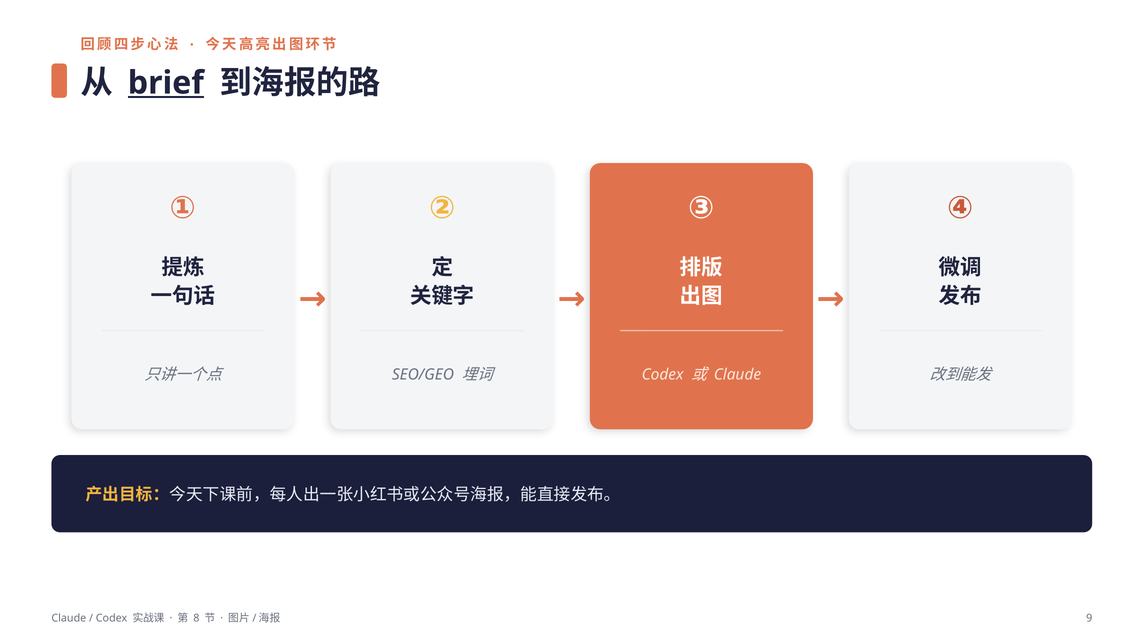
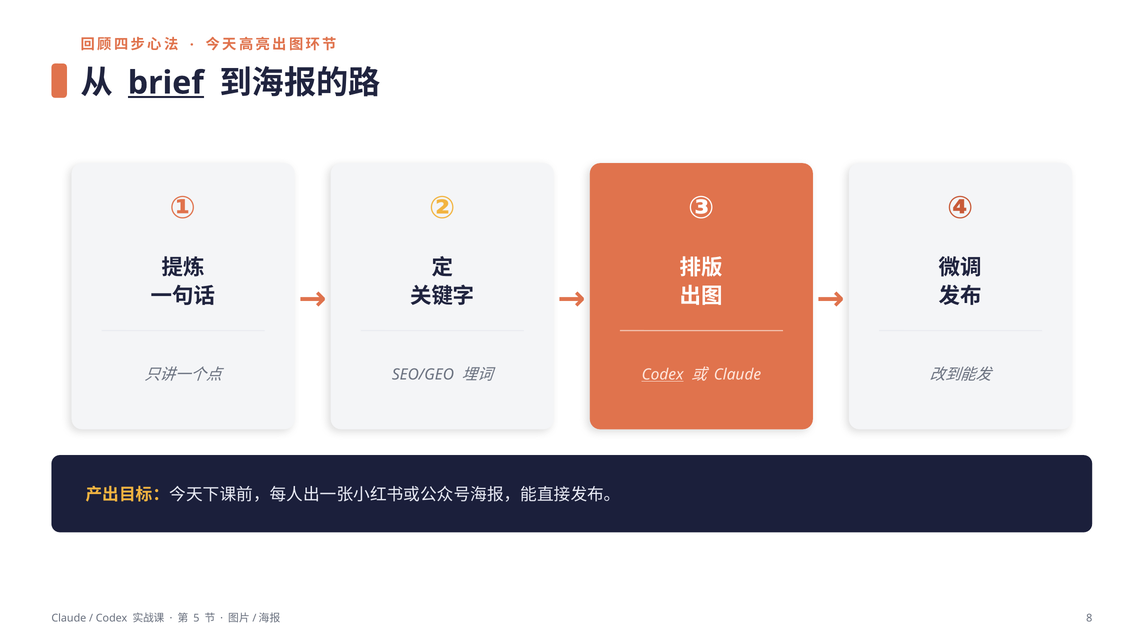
Codex at (663, 374) underline: none -> present
8: 8 -> 5
9: 9 -> 8
